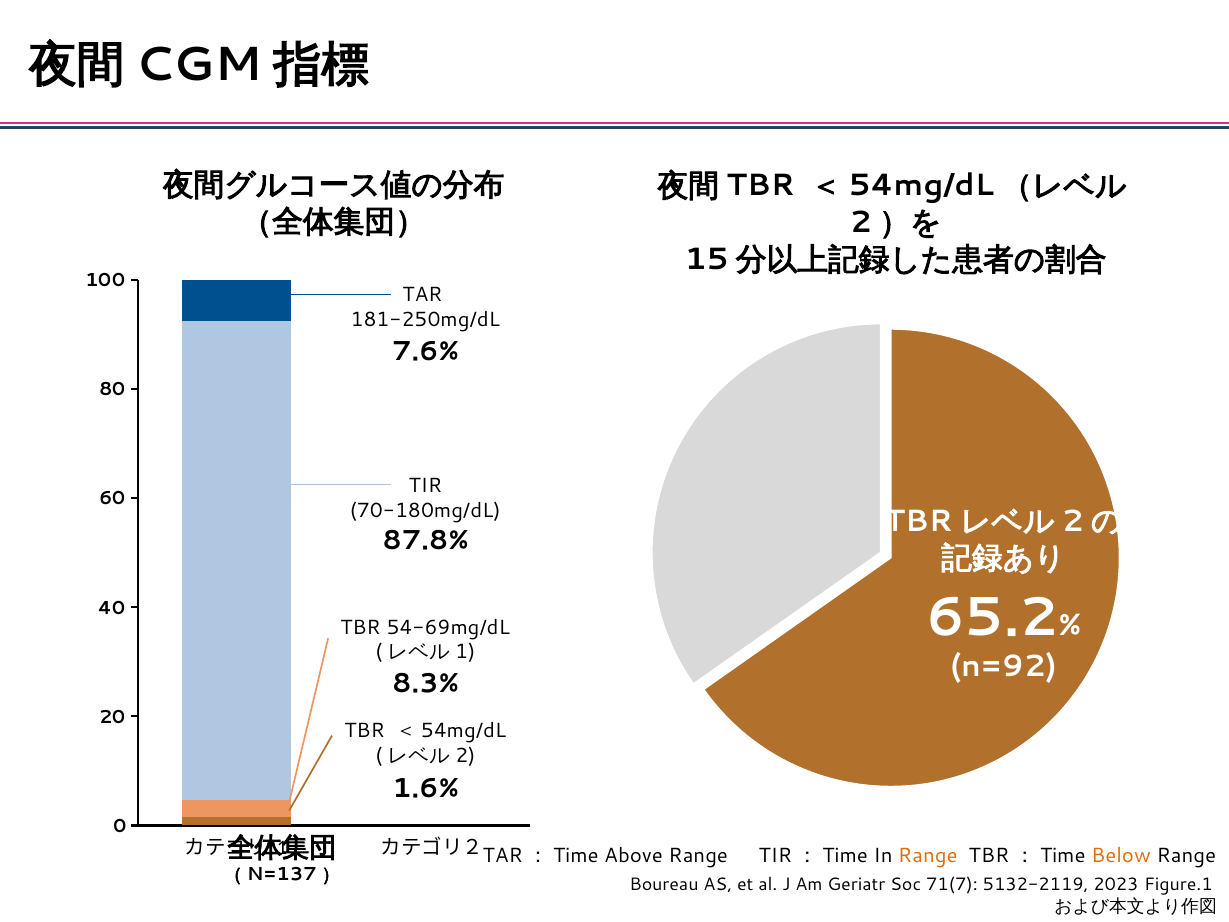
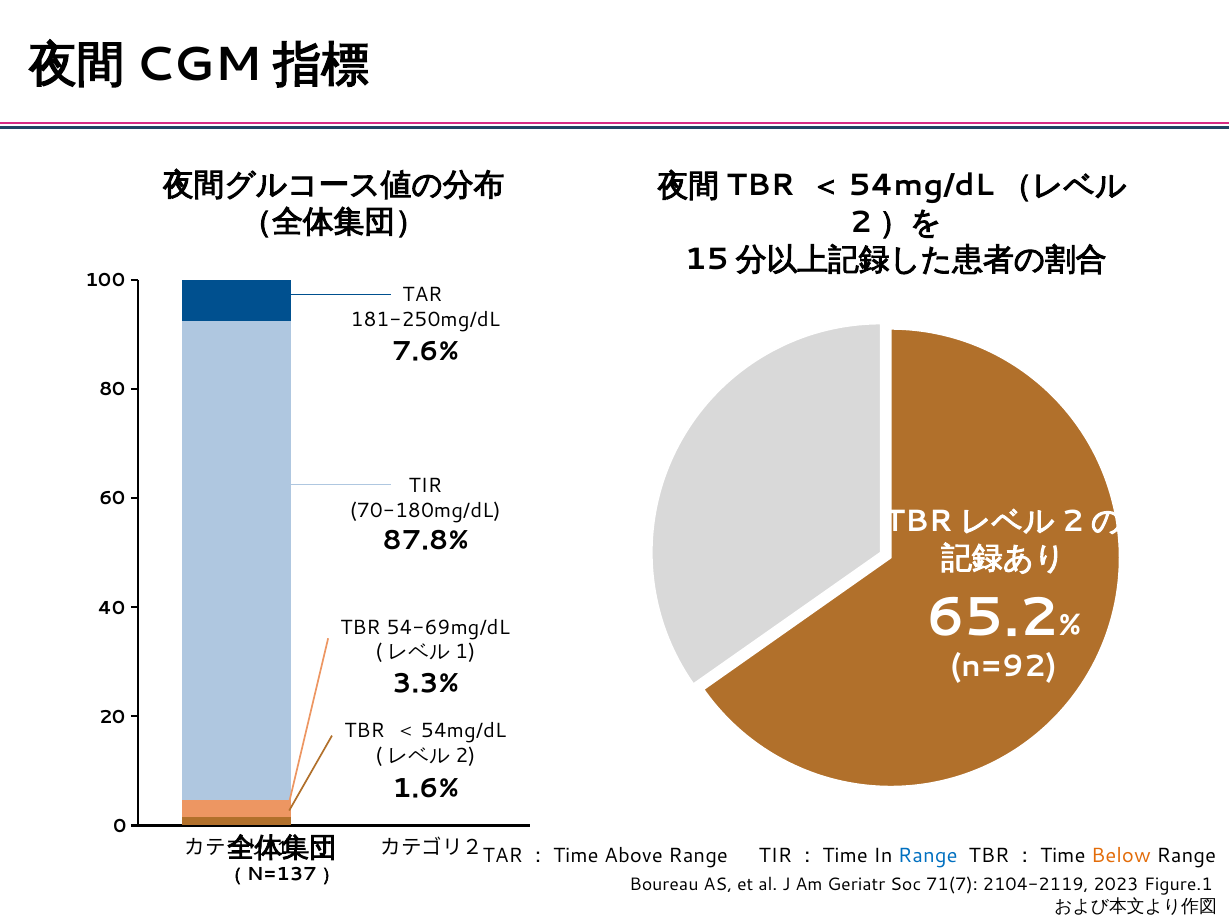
8.3%: 8.3% -> 3.3%
Range at (928, 856) colour: orange -> blue
5132-2119: 5132-2119 -> 2104-2119
